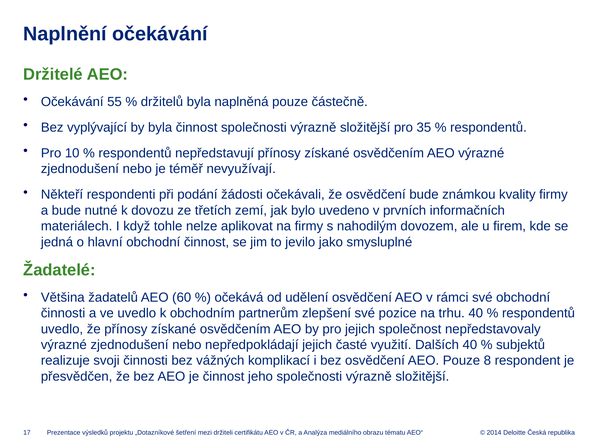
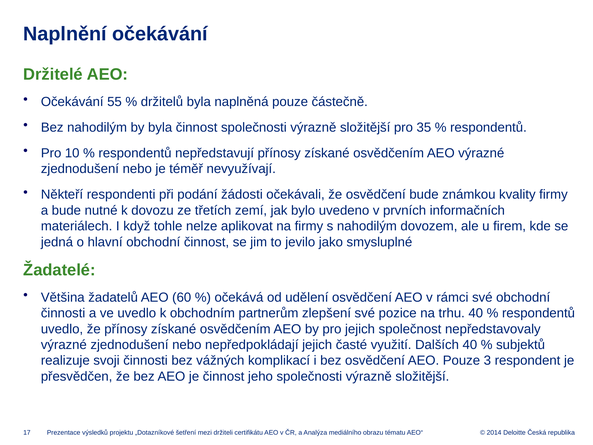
Bez vyplývající: vyplývající -> nahodilým
8: 8 -> 3
